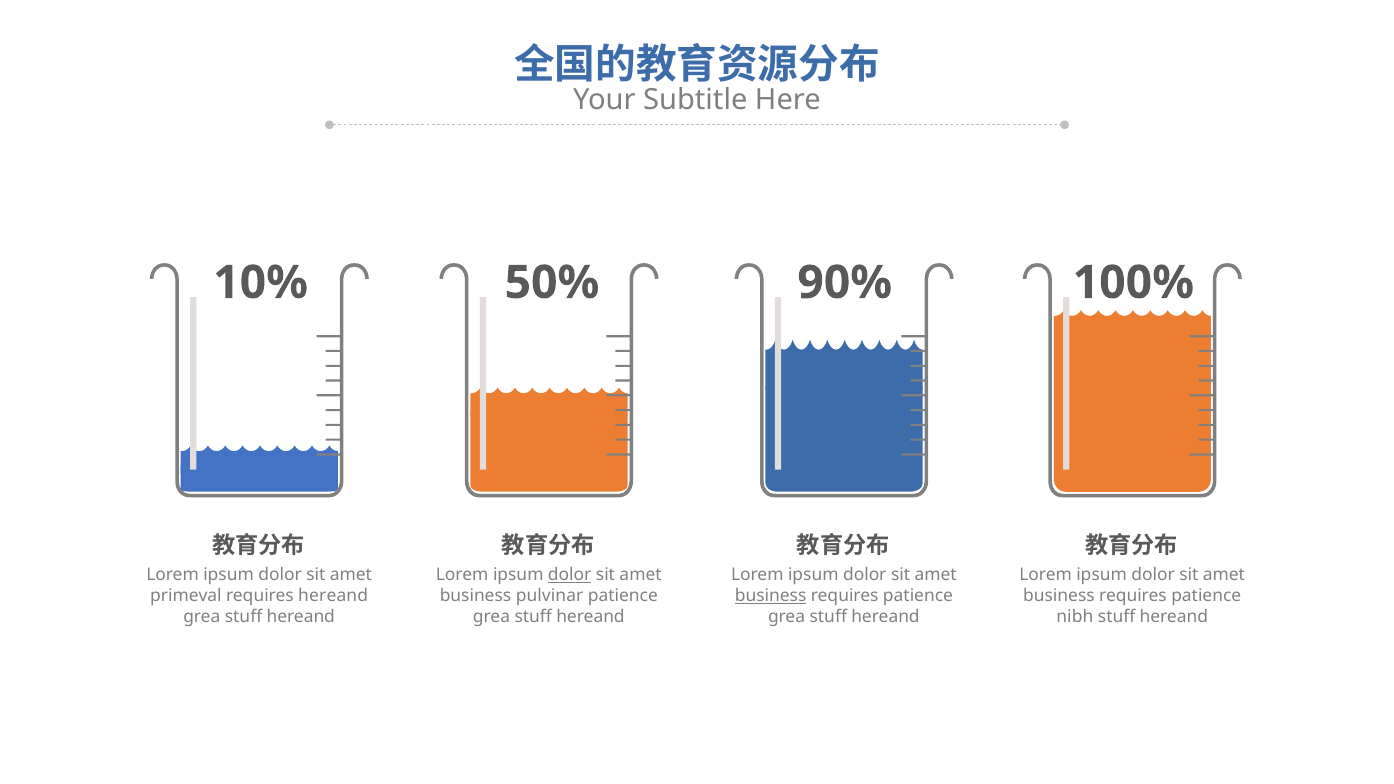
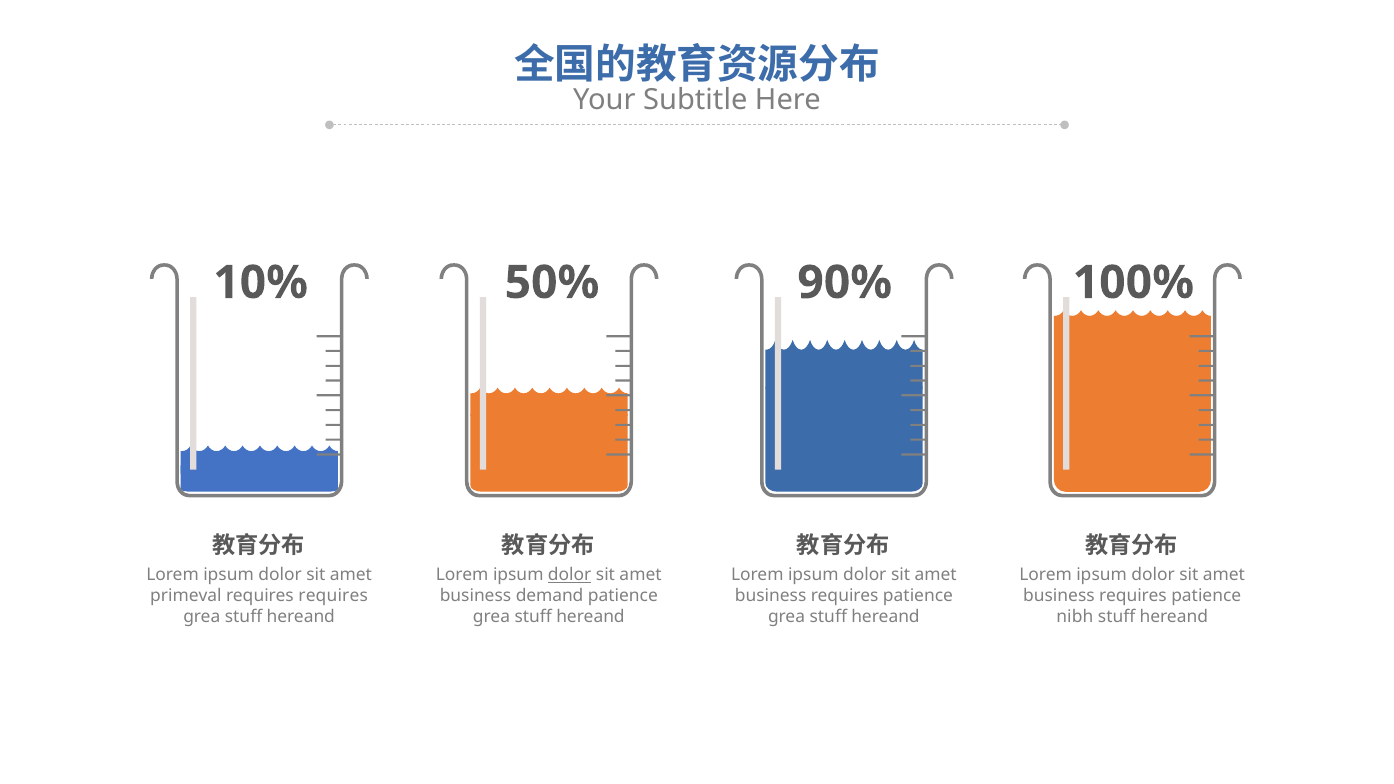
requires hereand: hereand -> requires
pulvinar: pulvinar -> demand
business at (771, 596) underline: present -> none
